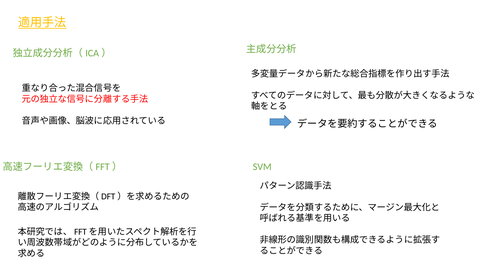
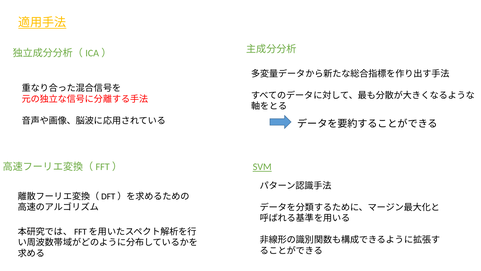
SVM underline: none -> present
